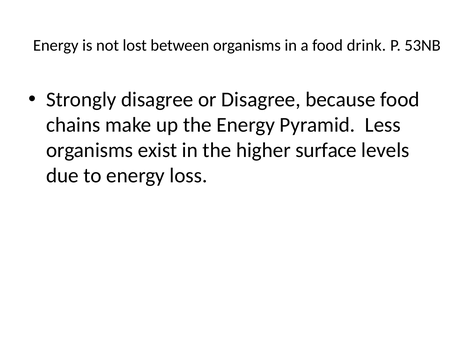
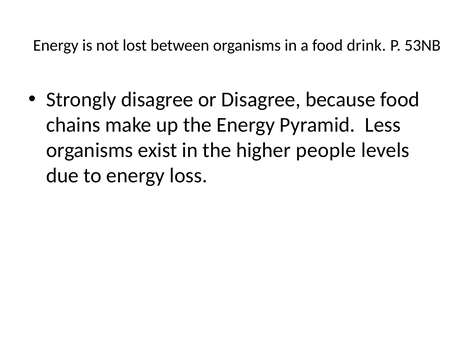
surface: surface -> people
